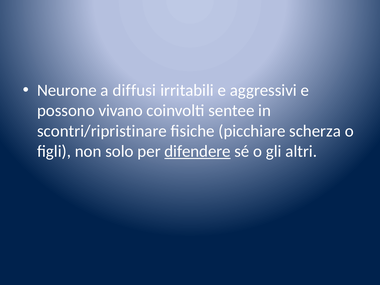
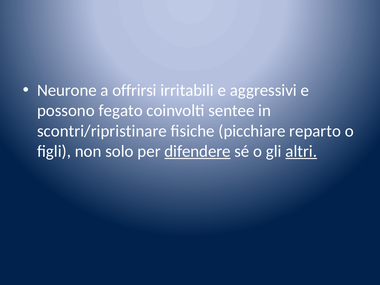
diffusi: diffusi -> offrirsi
vivano: vivano -> fegato
scherza: scherza -> reparto
altri underline: none -> present
